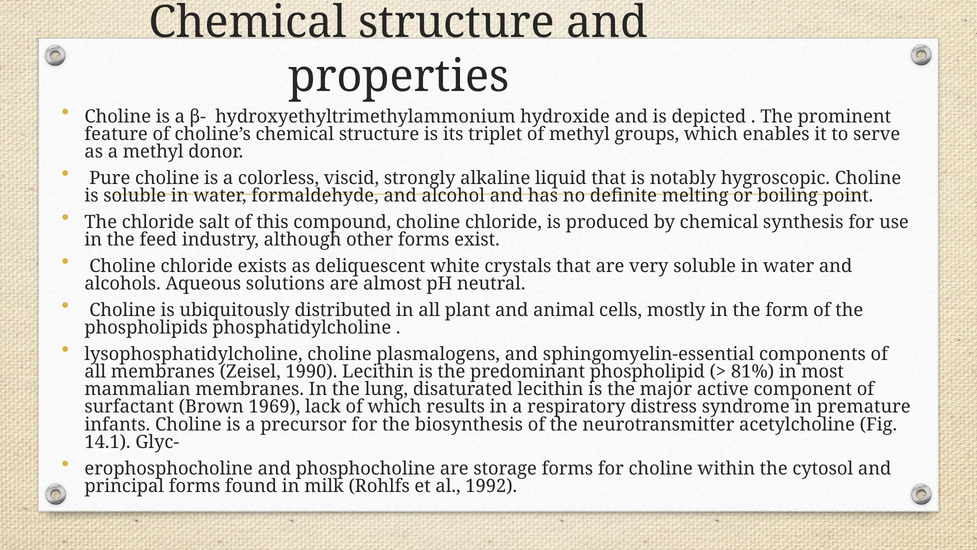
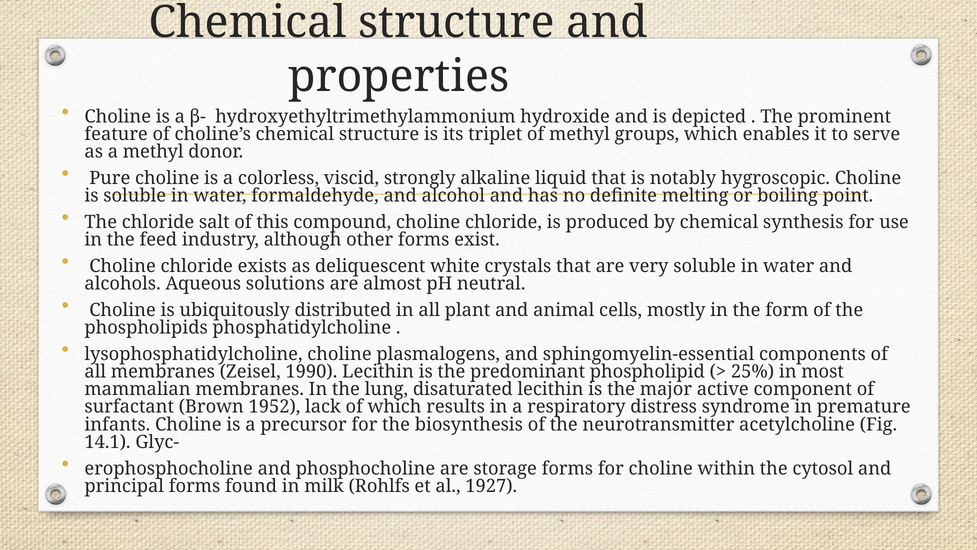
81%: 81% -> 25%
1969: 1969 -> 1952
1992: 1992 -> 1927
